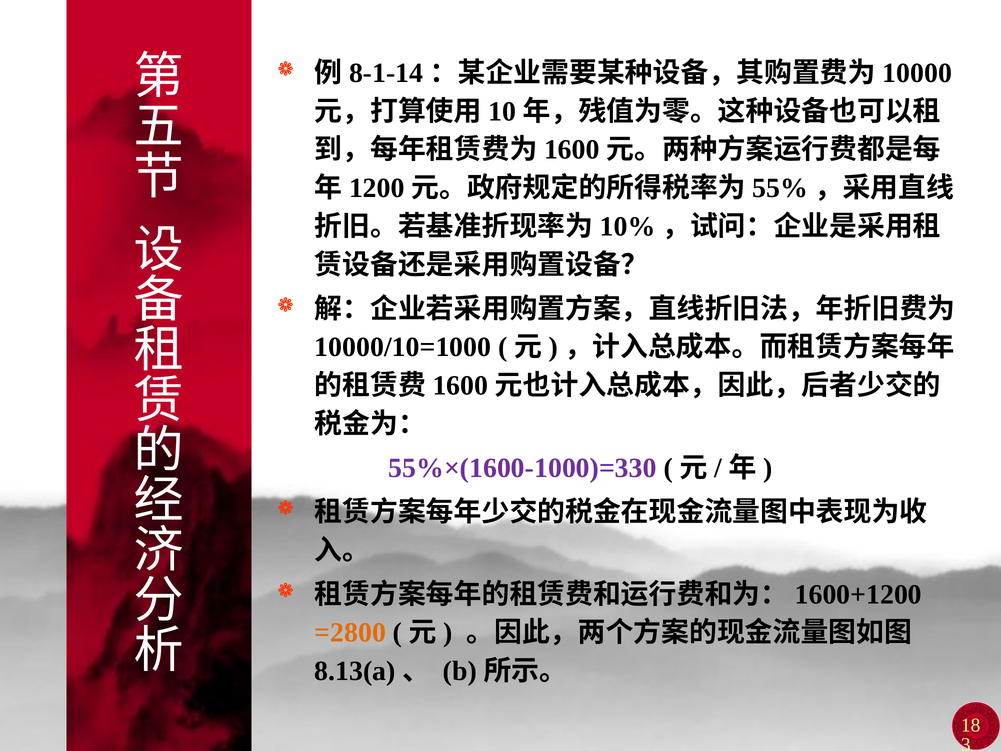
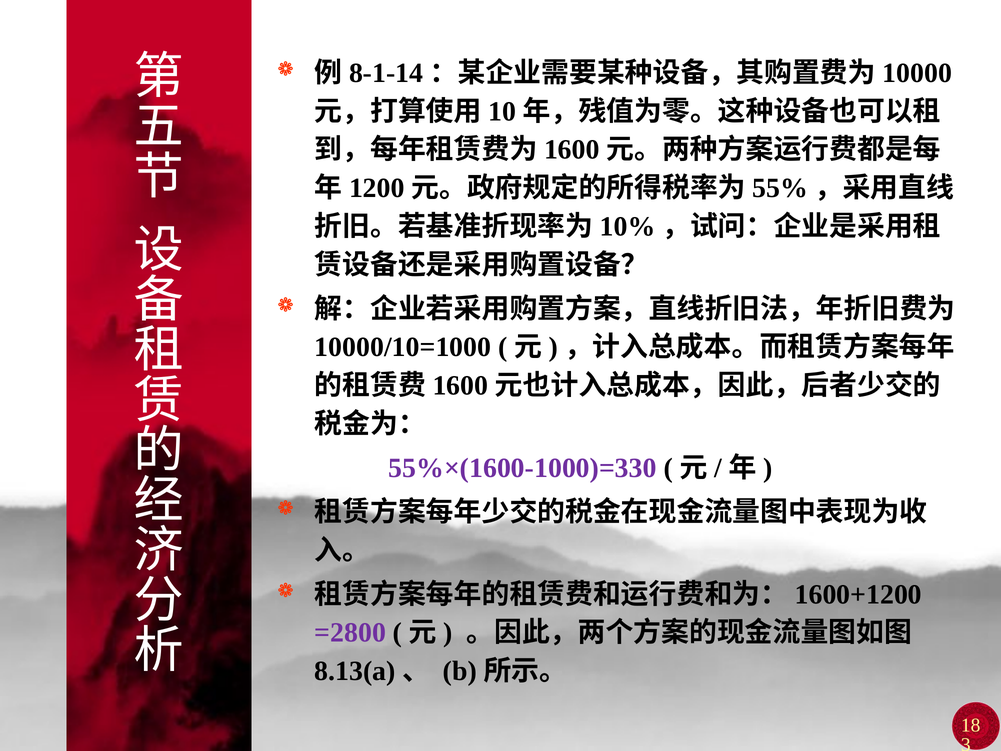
=2800 colour: orange -> purple
